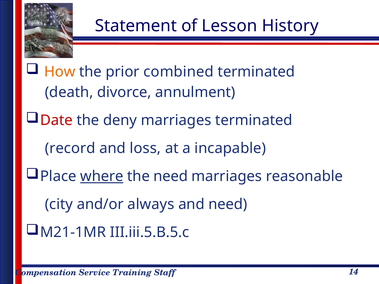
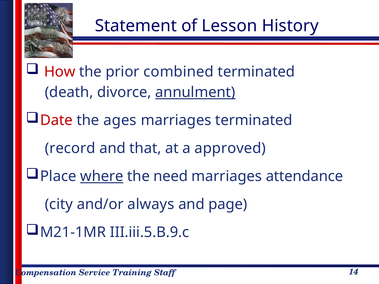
How colour: orange -> red
annulment underline: none -> present
deny: deny -> ages
loss: loss -> that
incapable: incapable -> approved
reasonable: reasonable -> attendance
and need: need -> page
III.iii.5.B.5.c: III.iii.5.B.5.c -> III.iii.5.B.9.c
